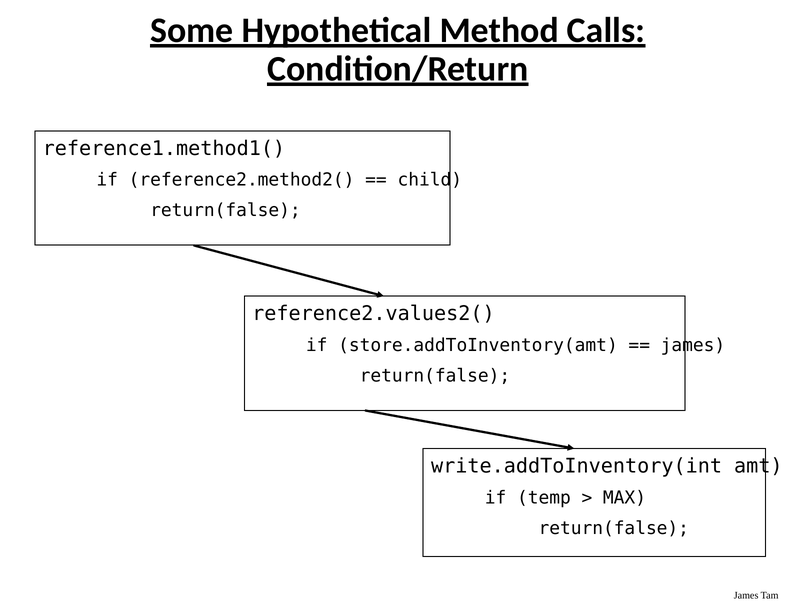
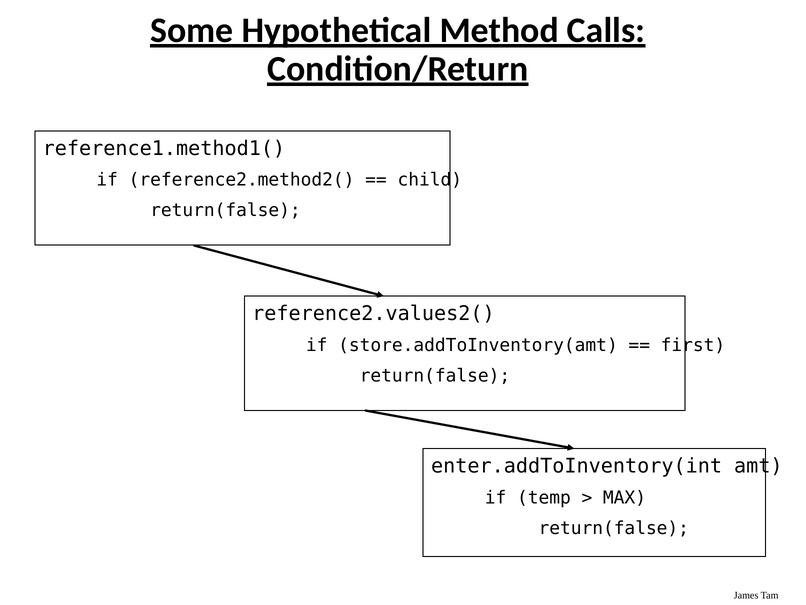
james at (693, 345): james -> first
write.addToInventory(int: write.addToInventory(int -> enter.addToInventory(int
